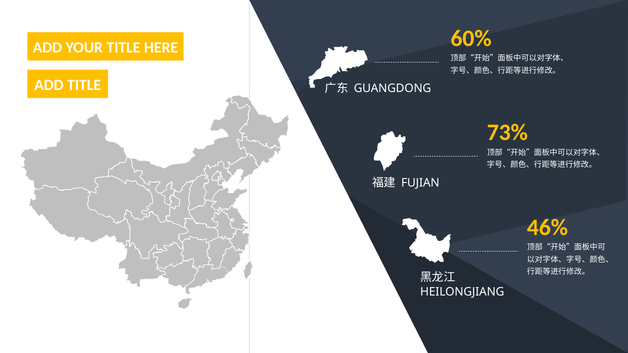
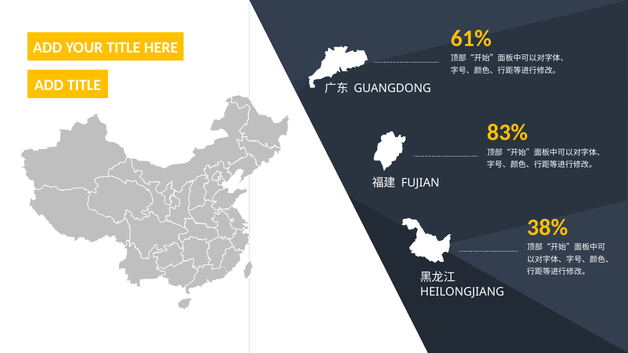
60%: 60% -> 61%
73%: 73% -> 83%
46%: 46% -> 38%
